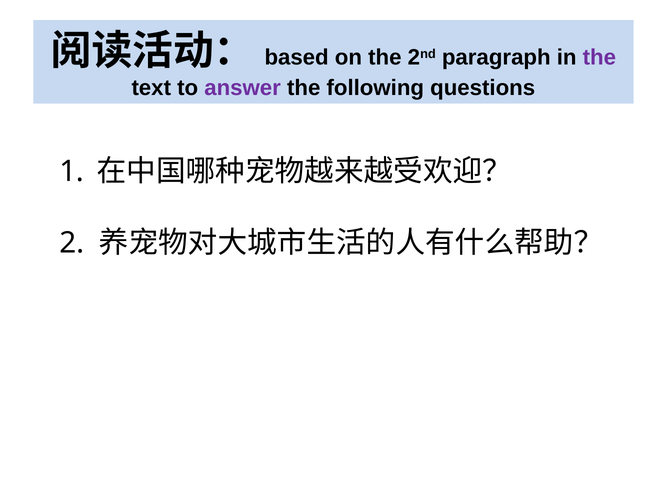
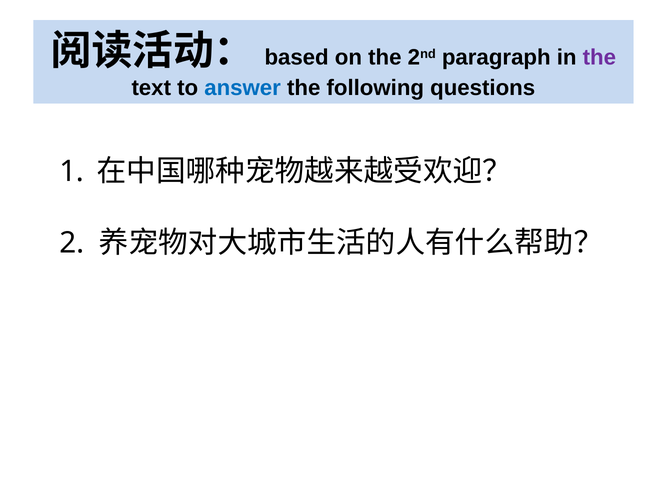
answer colour: purple -> blue
